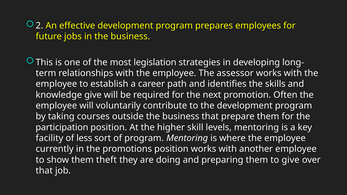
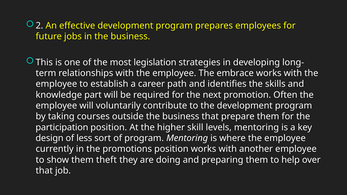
assessor: assessor -> embrace
knowledge give: give -> part
facility: facility -> design
to give: give -> help
